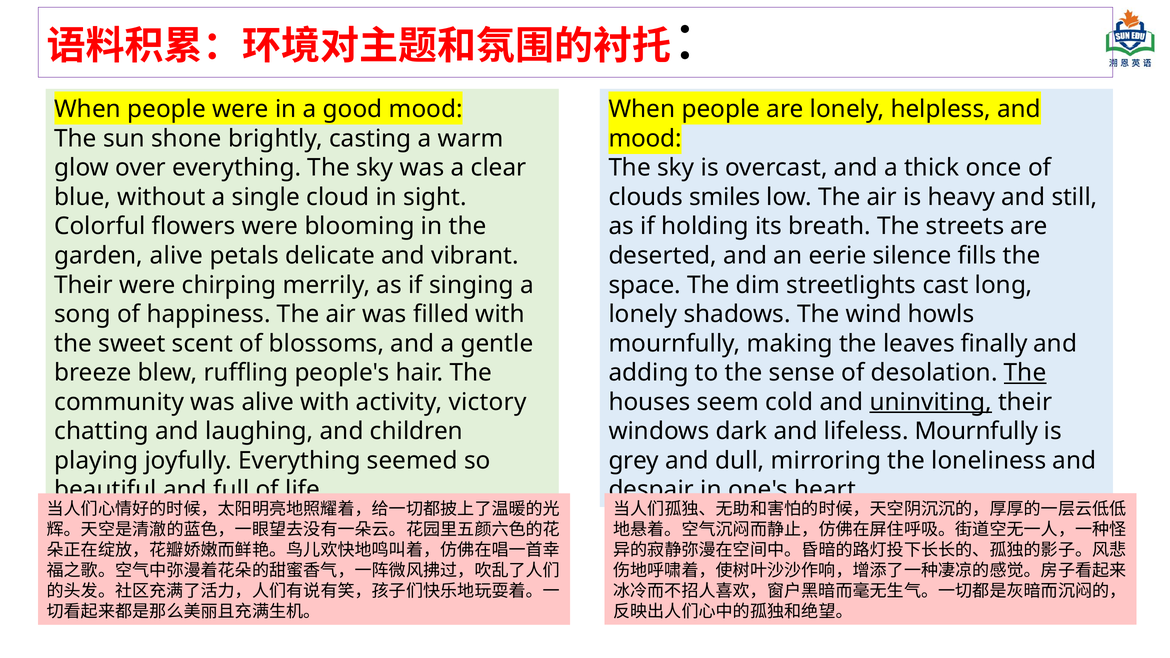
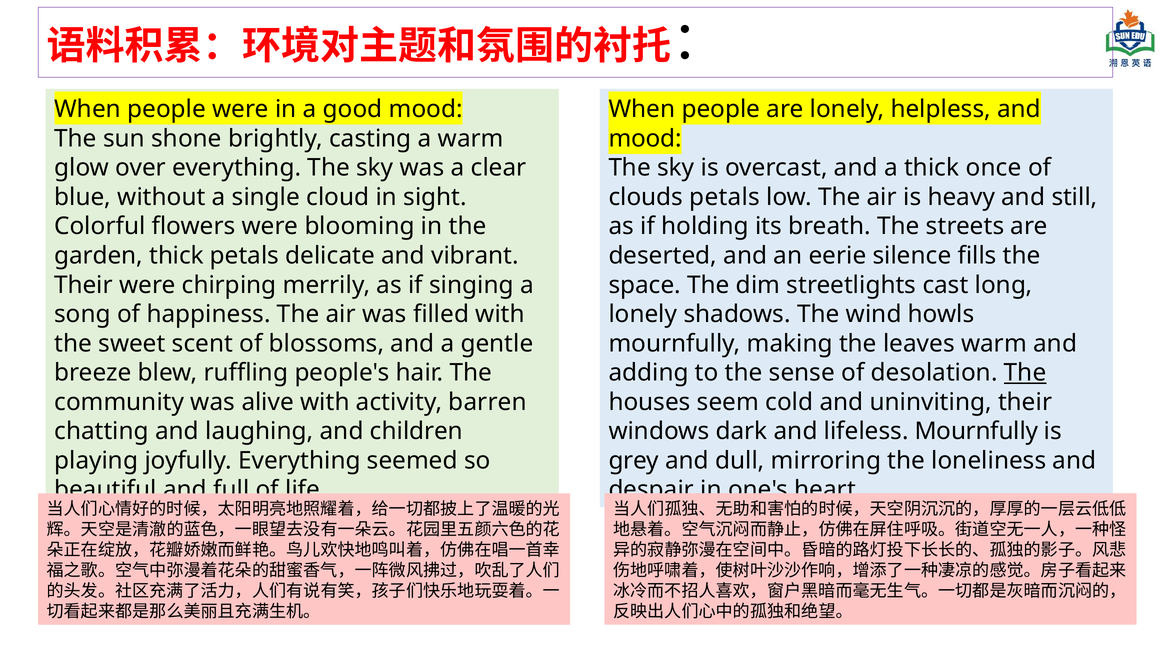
clouds smiles: smiles -> petals
garden alive: alive -> thick
leaves finally: finally -> warm
victory: victory -> barren
uninviting underline: present -> none
